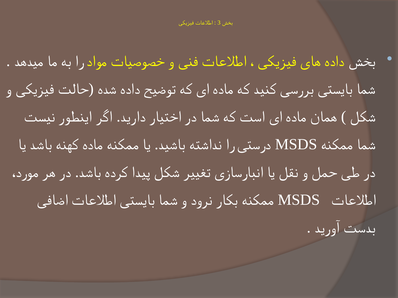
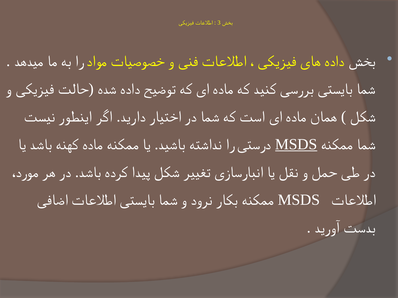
MSDS at (296, 144) underline: none -> present
